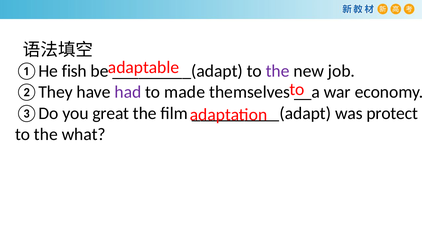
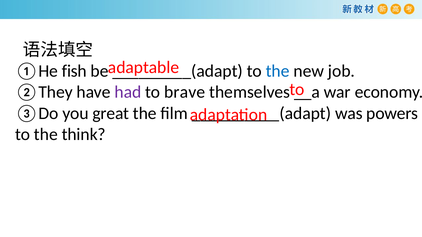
the at (278, 71) colour: purple -> blue
made: made -> brave
protect: protect -> powers
what: what -> think
